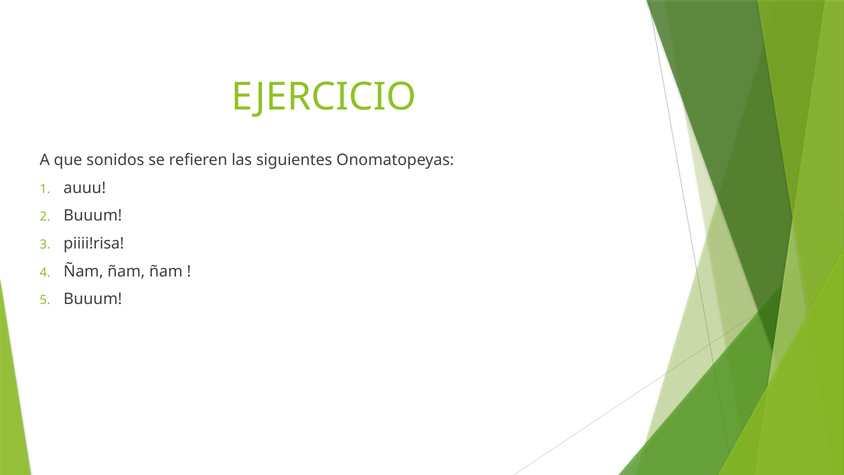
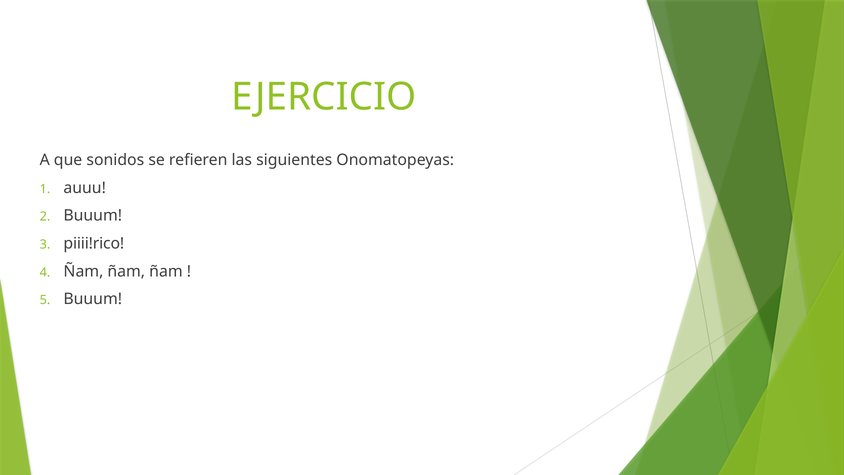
piiii!risa: piiii!risa -> piiii!rico
